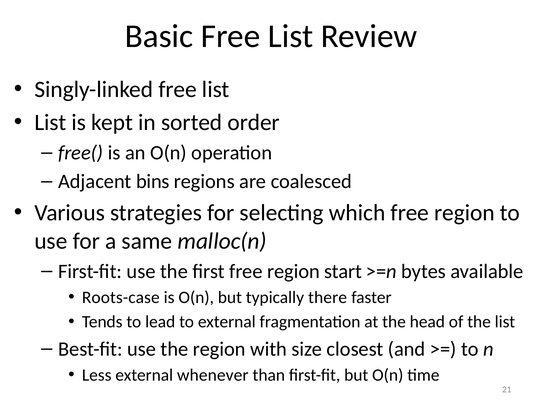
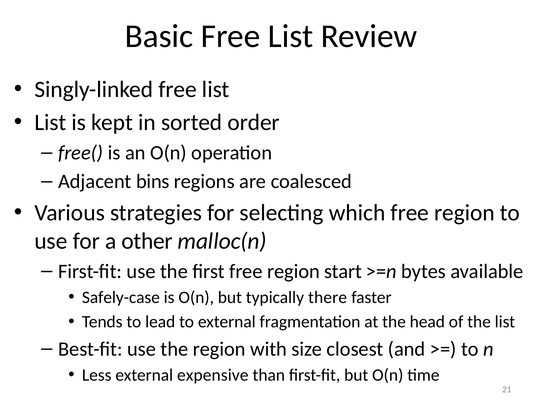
same: same -> other
Roots-case: Roots-case -> Safely-case
whenever: whenever -> expensive
